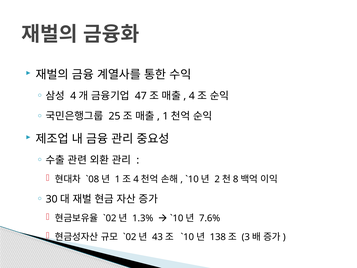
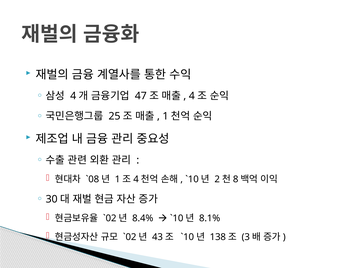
1.3%: 1.3% -> 8.4%
7.6%: 7.6% -> 8.1%
